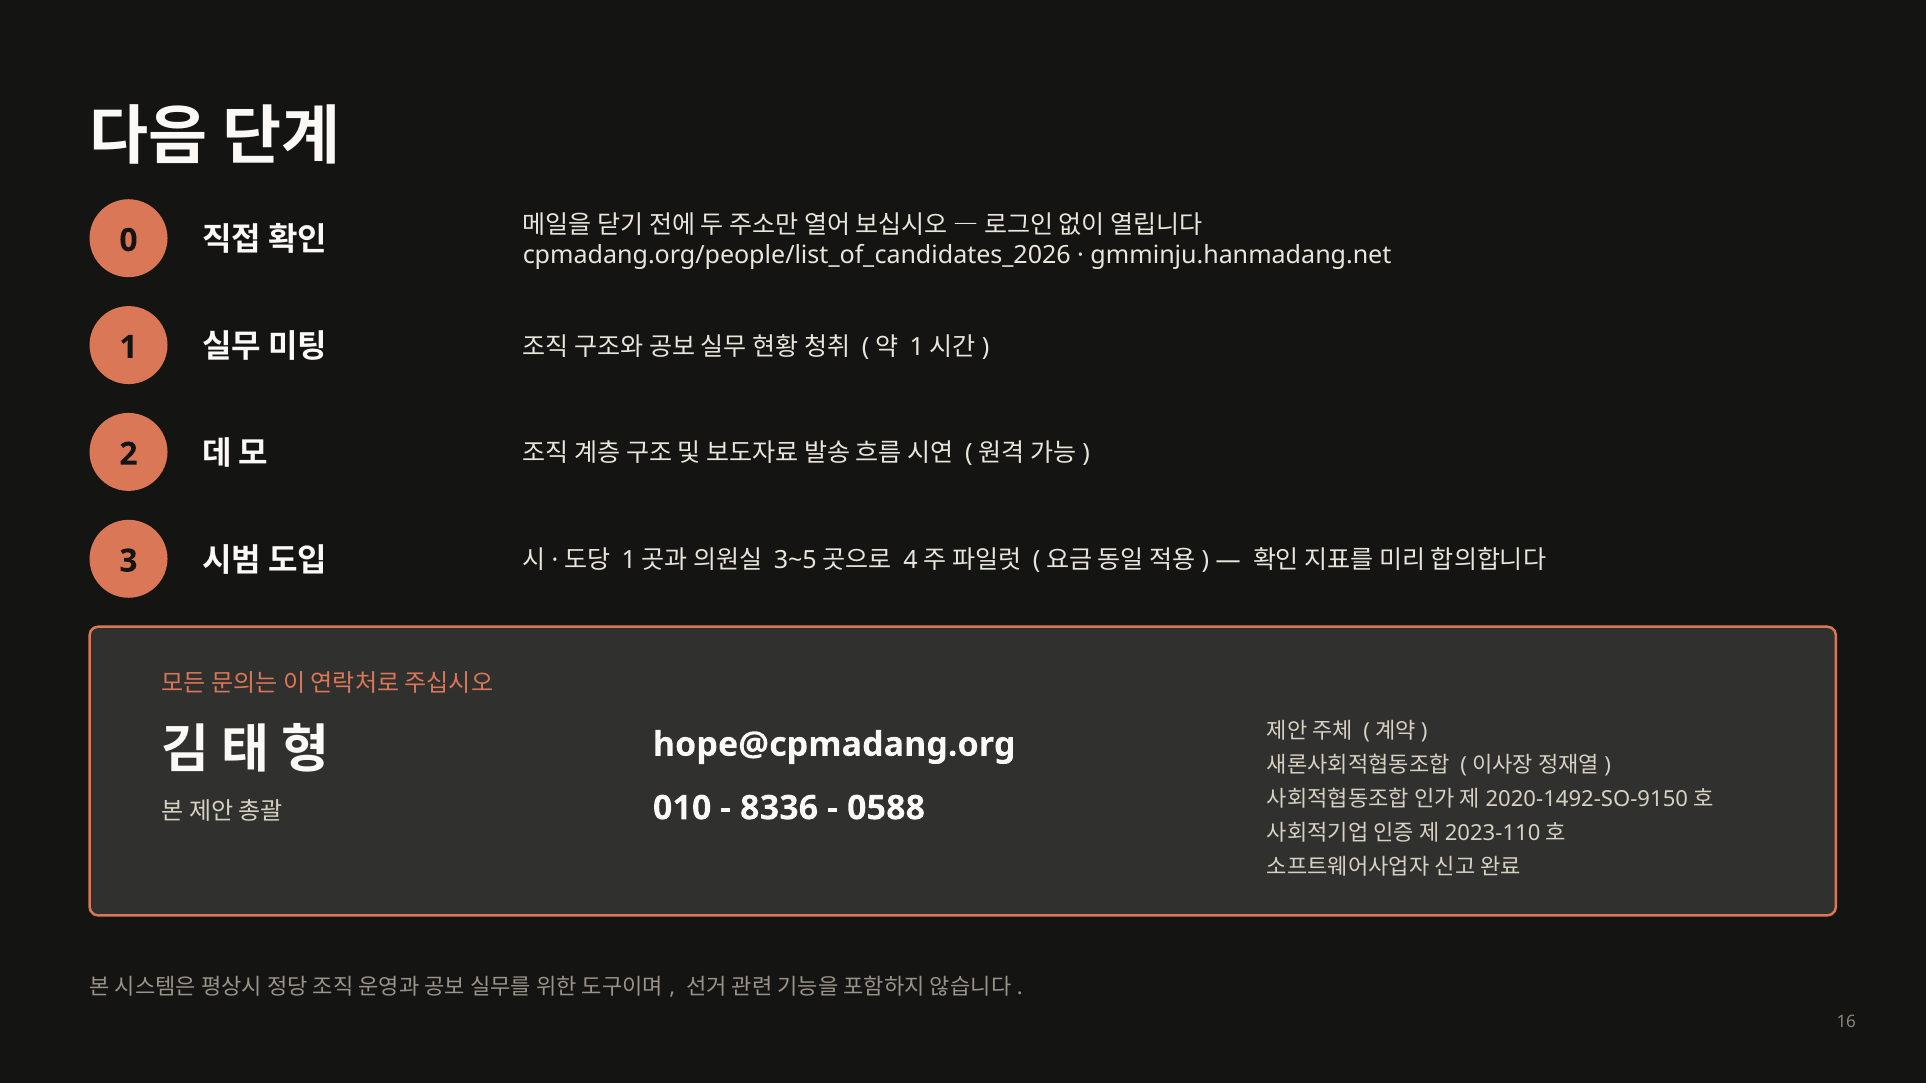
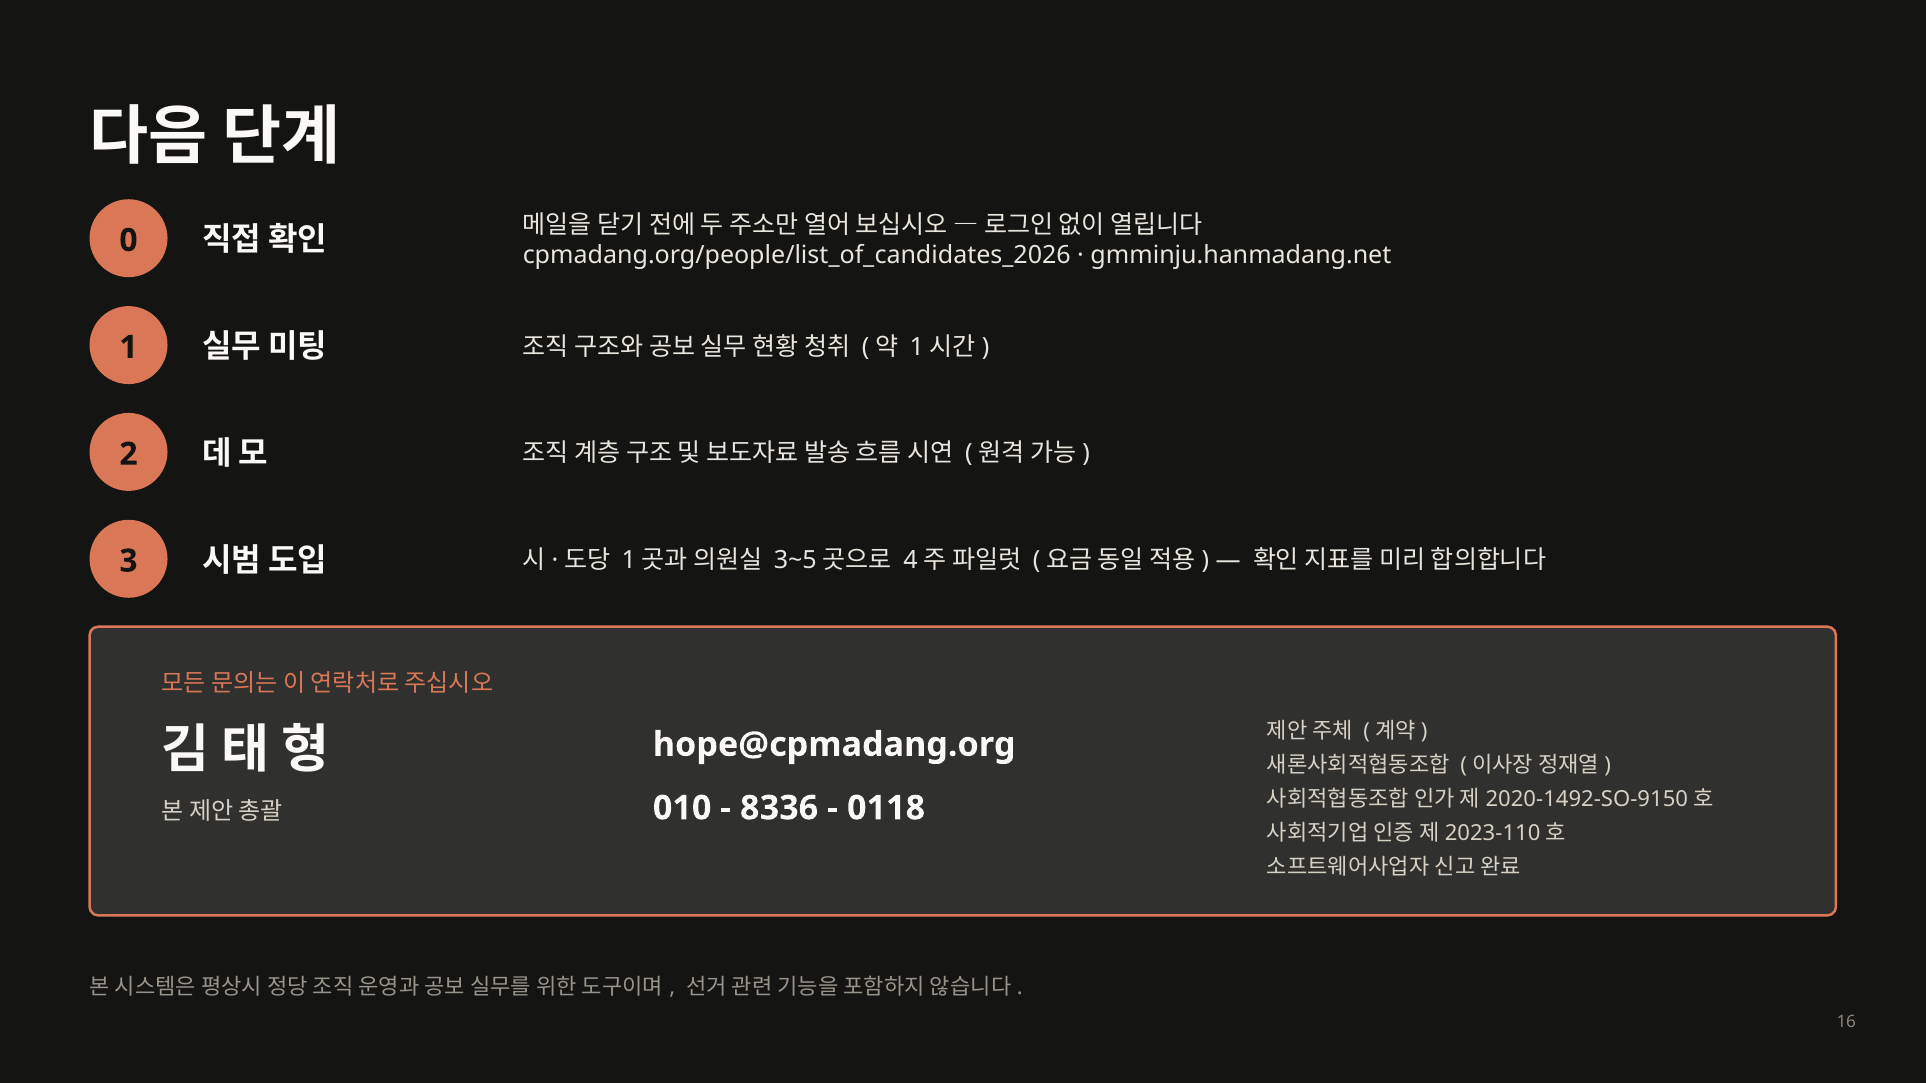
0588: 0588 -> 0118
